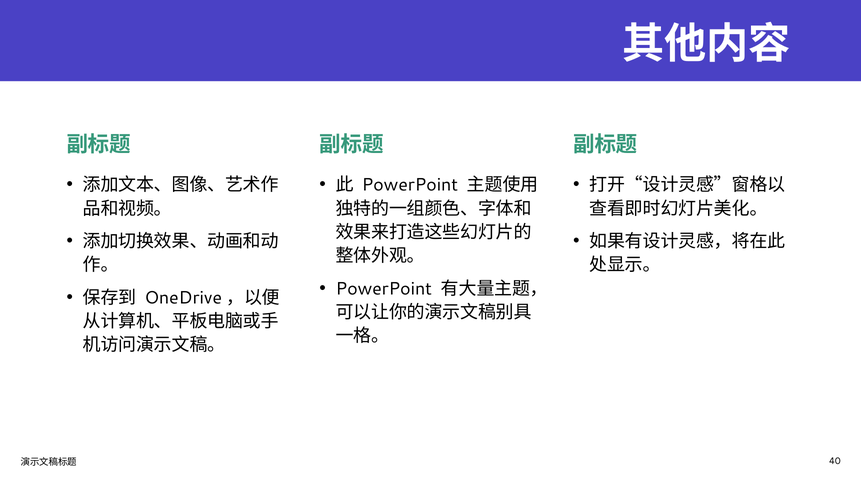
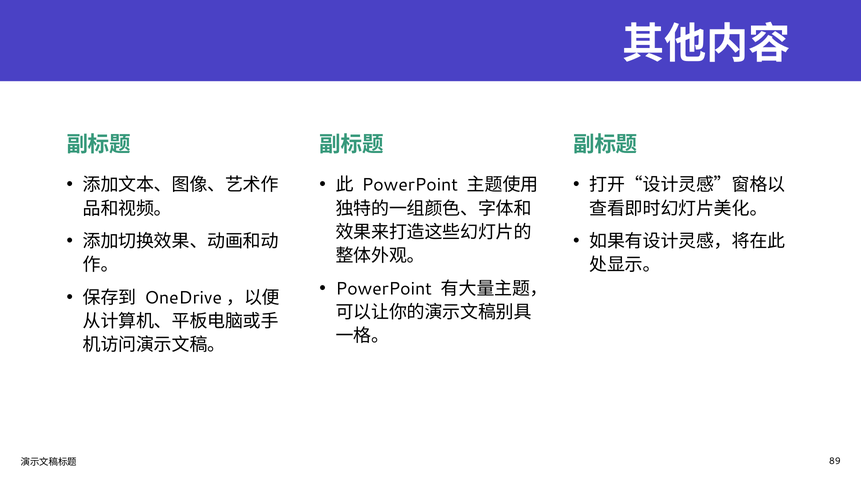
40: 40 -> 89
